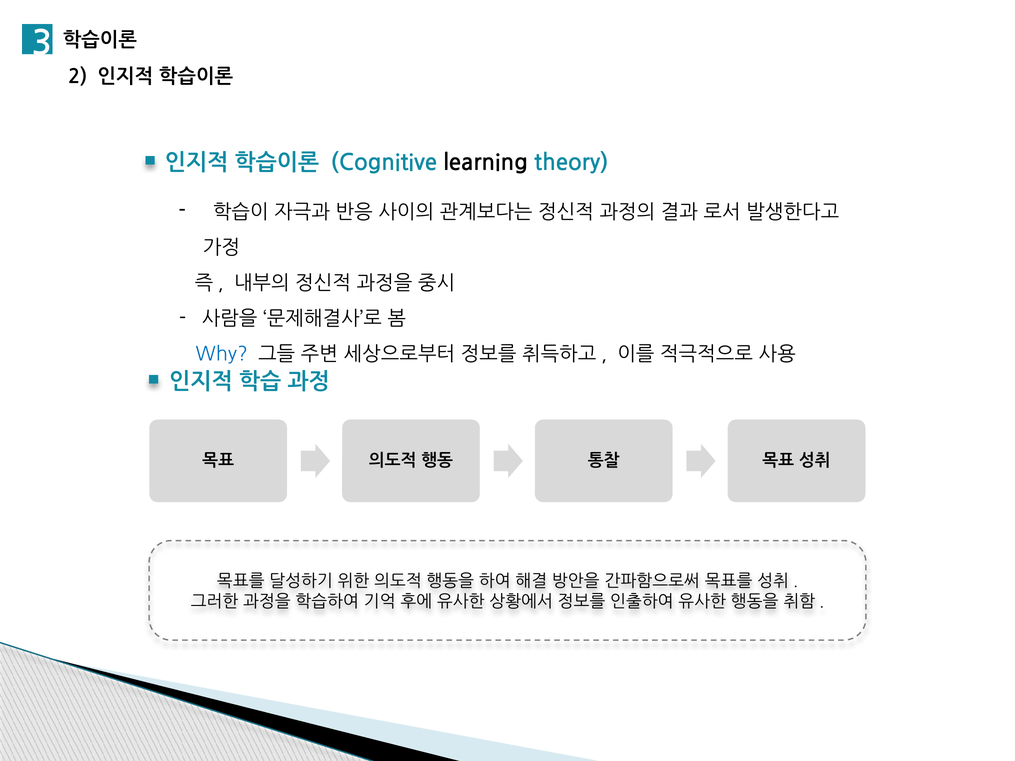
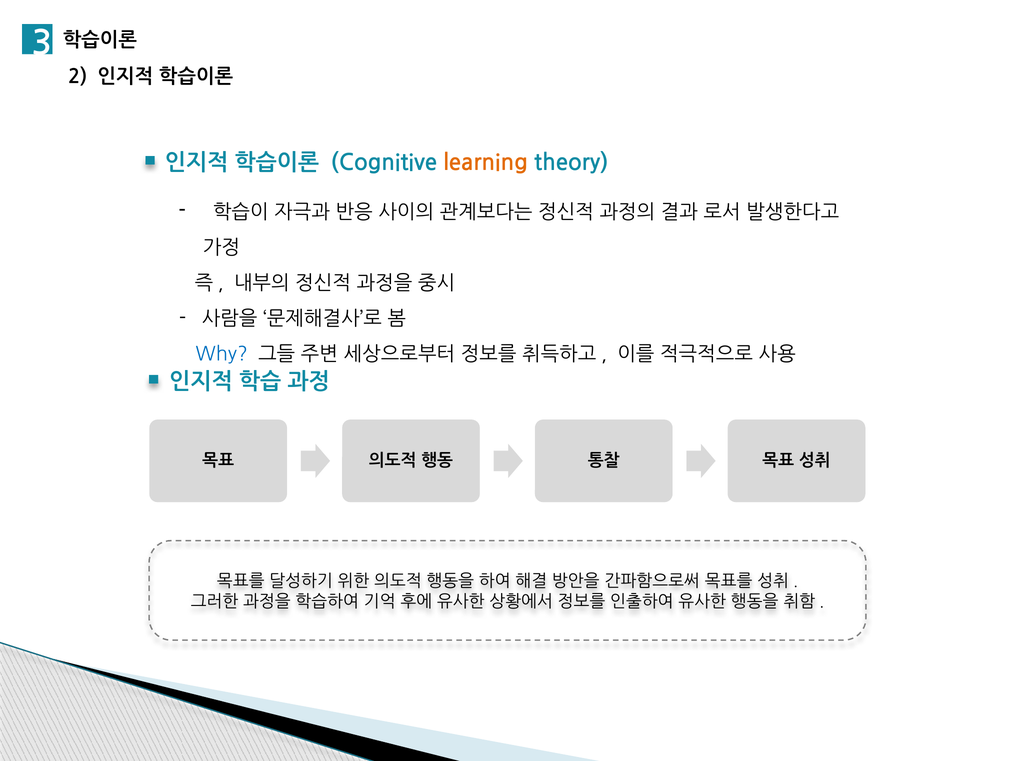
learning colour: black -> orange
